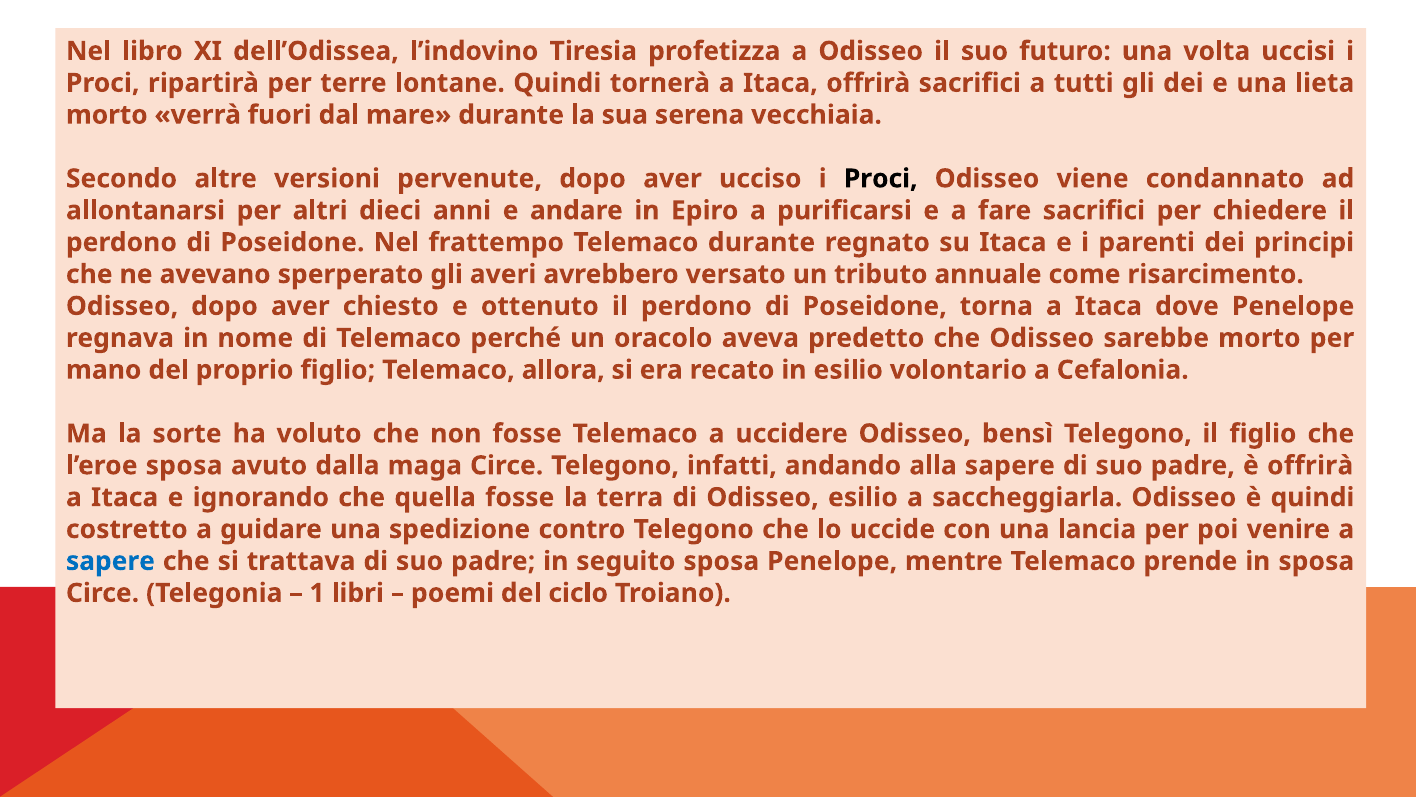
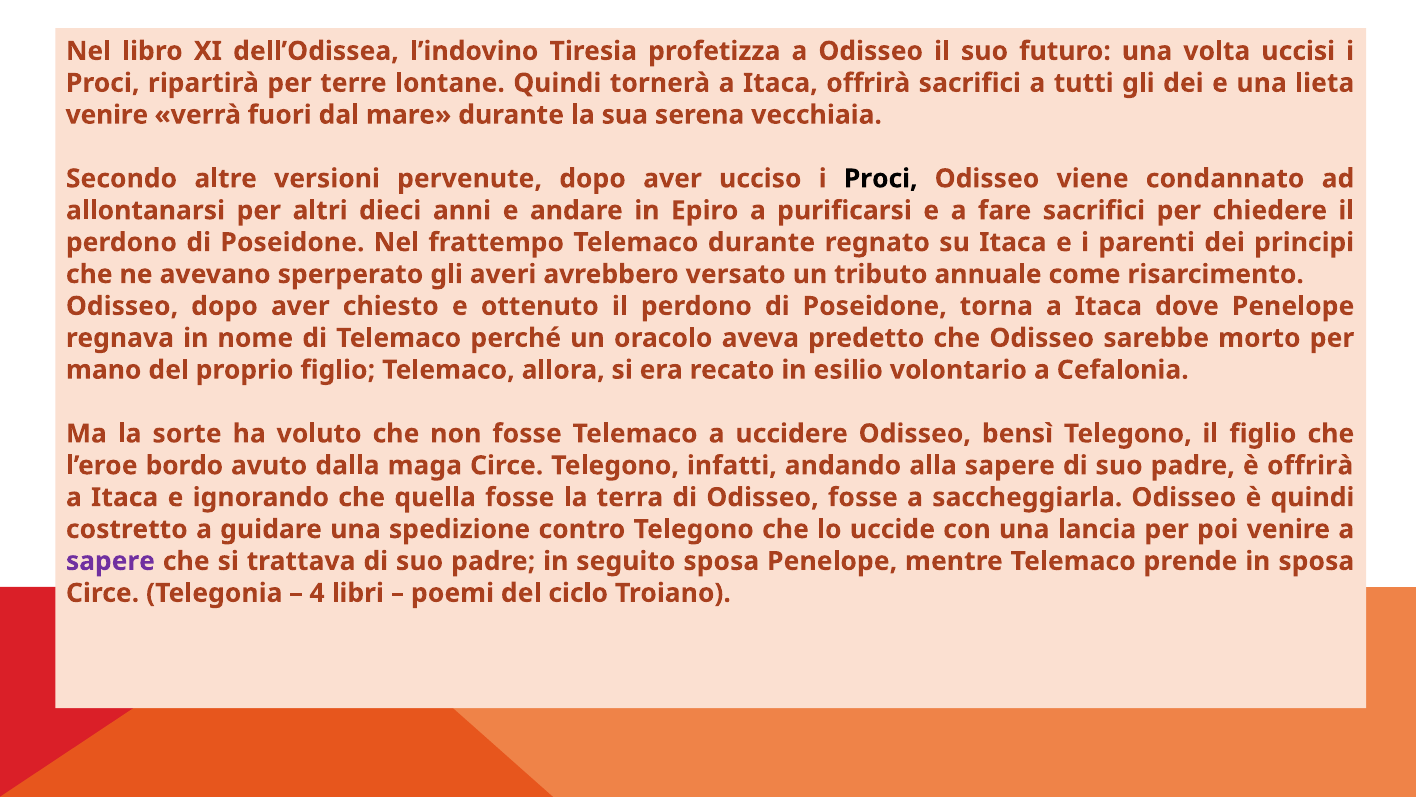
morto at (107, 115): morto -> venire
l’eroe sposa: sposa -> bordo
Odisseo esilio: esilio -> fosse
sapere at (110, 561) colour: blue -> purple
1: 1 -> 4
